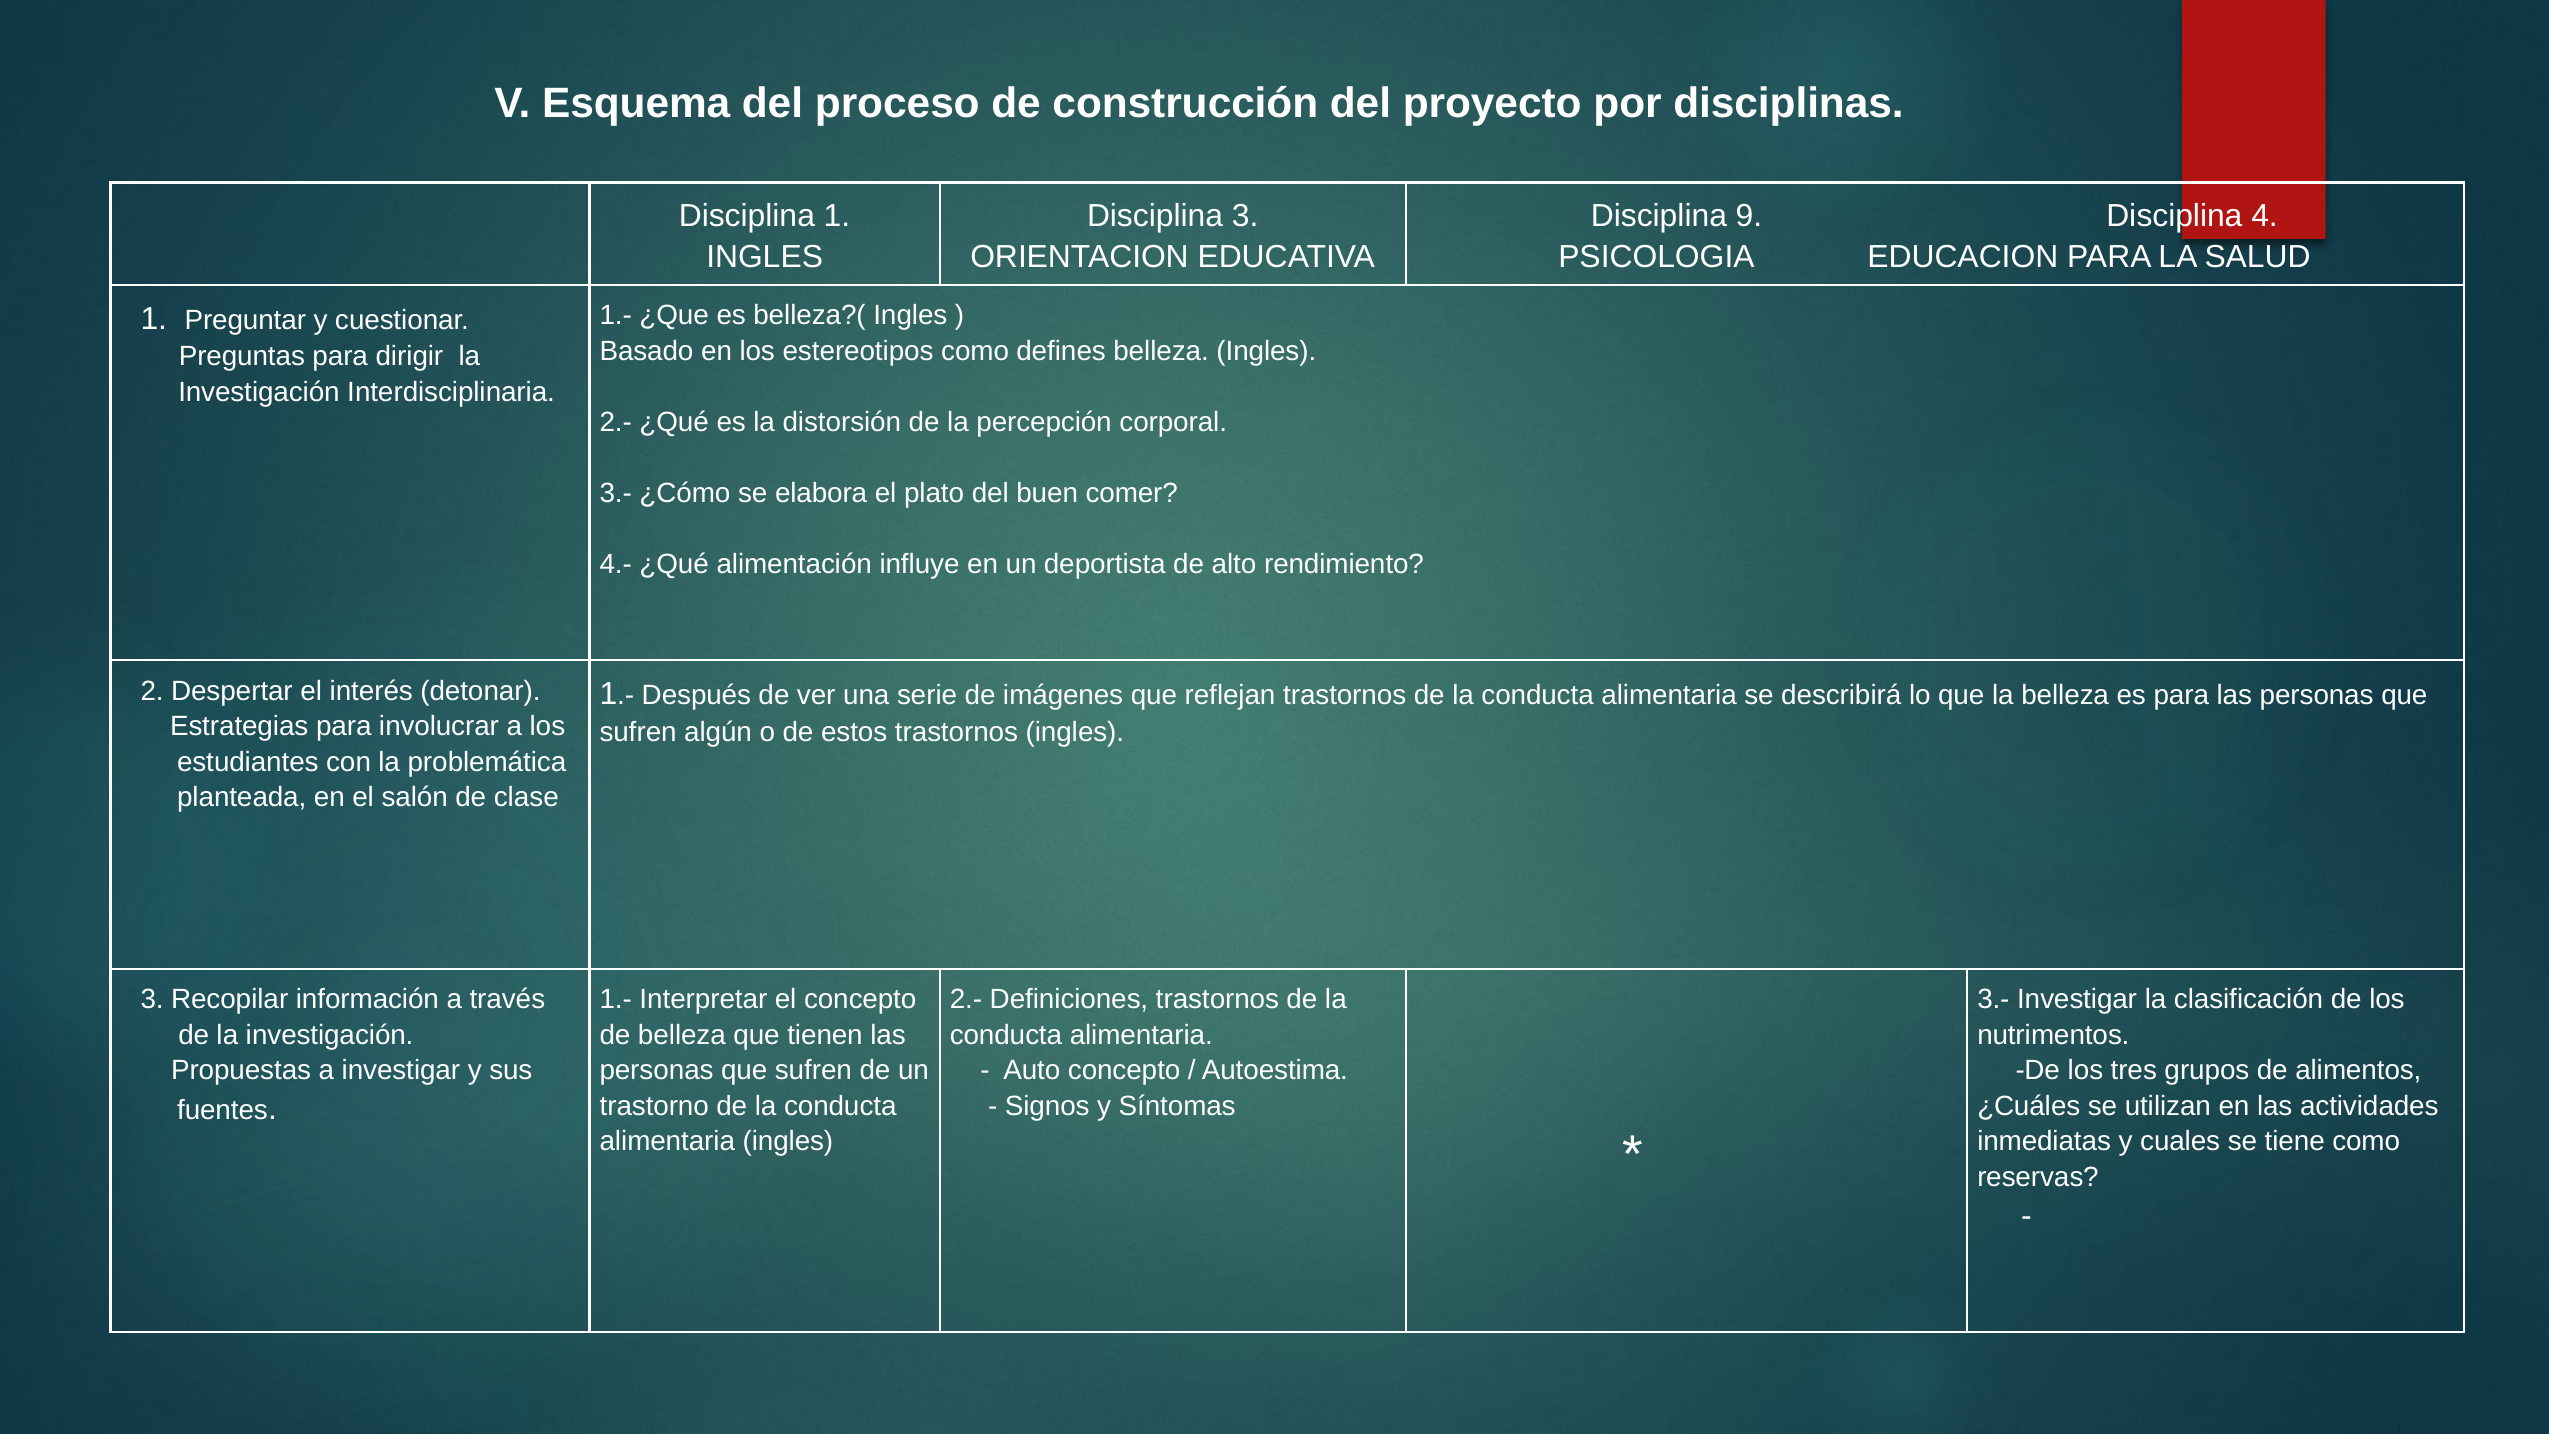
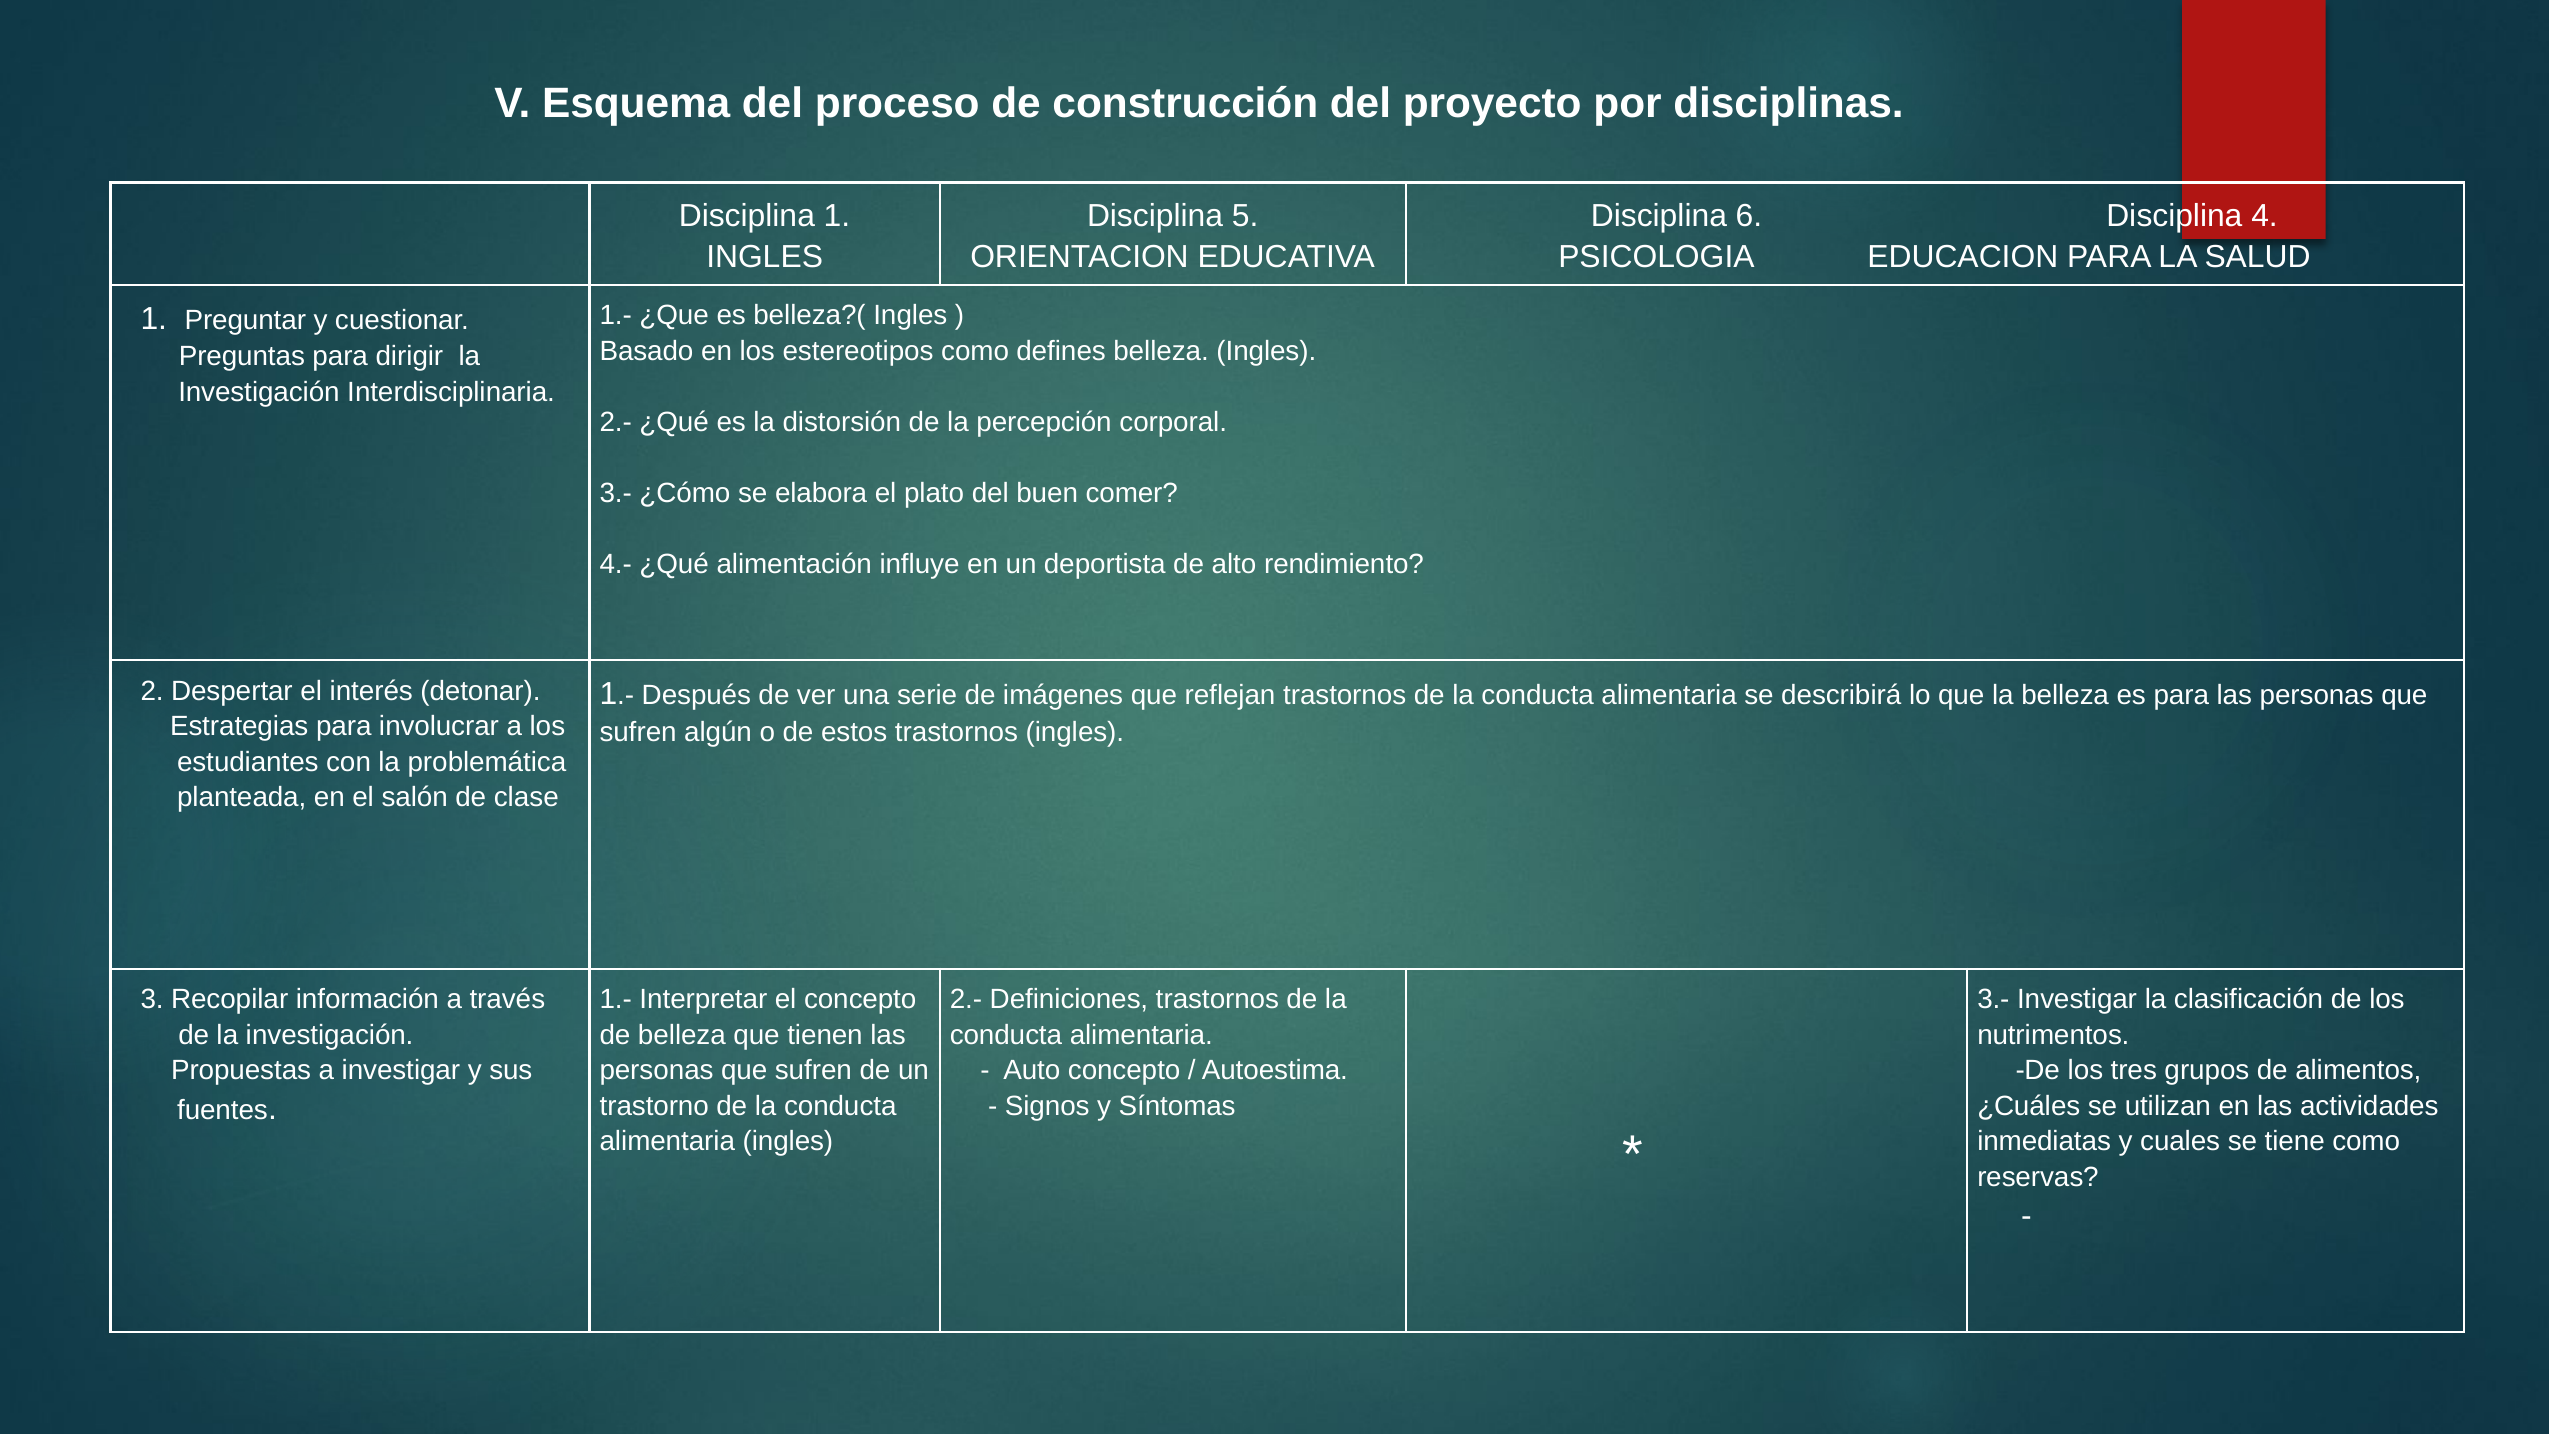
Disciplina 3: 3 -> 5
9: 9 -> 6
